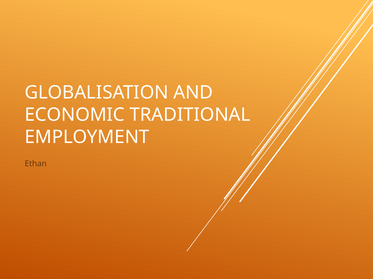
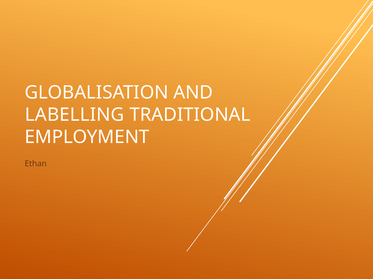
ECONOMIC: ECONOMIC -> LABELLING
